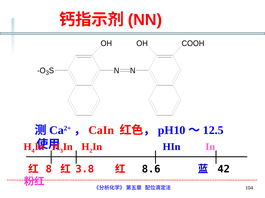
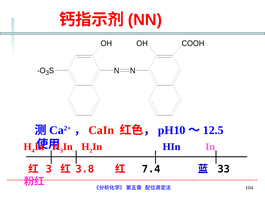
8 at (49, 170): 8 -> 3
8.6: 8.6 -> 7.4
42: 42 -> 33
